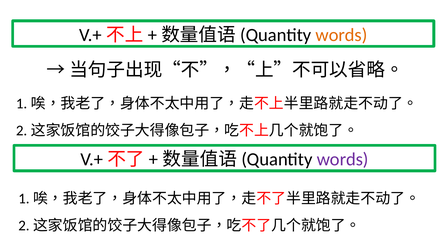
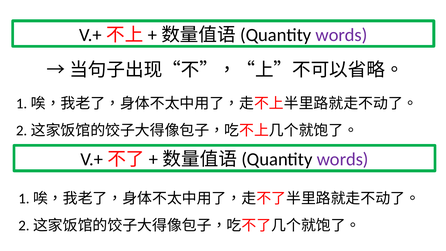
words at (341, 35) colour: orange -> purple
